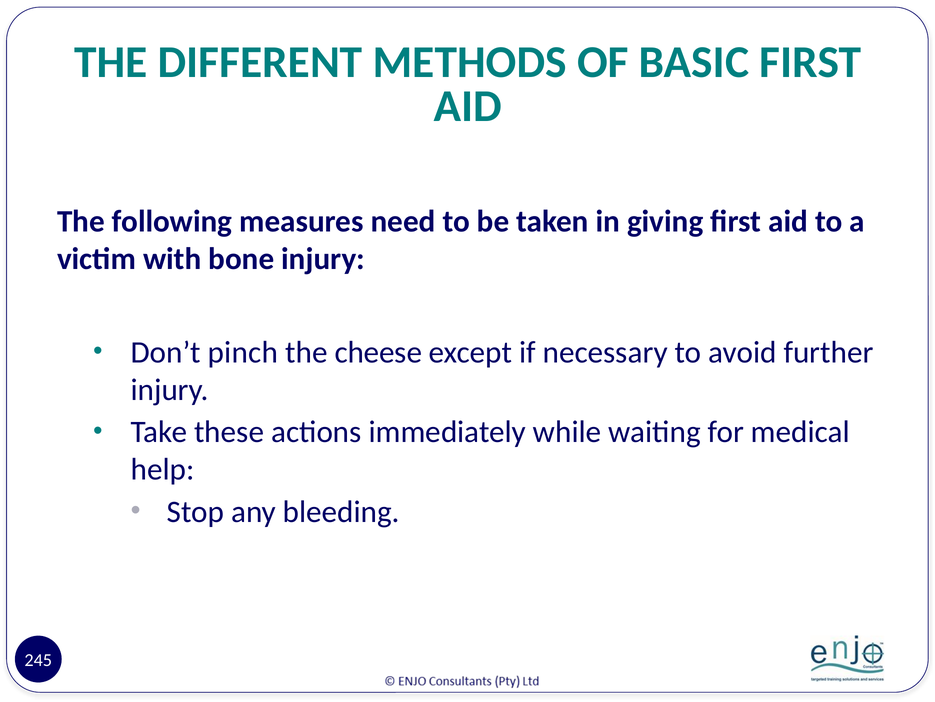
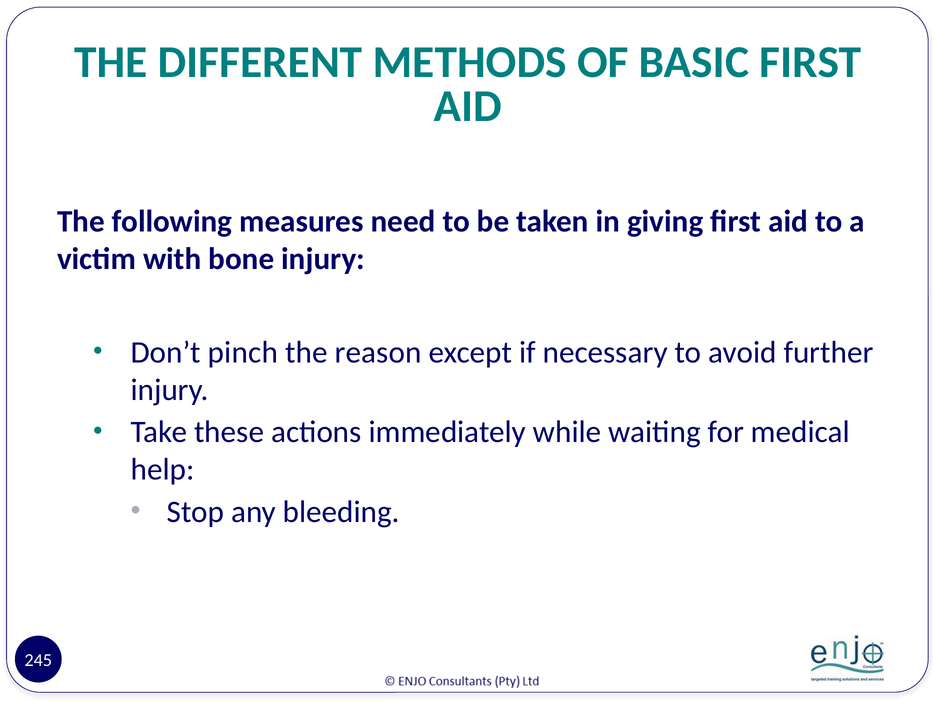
cheese: cheese -> reason
